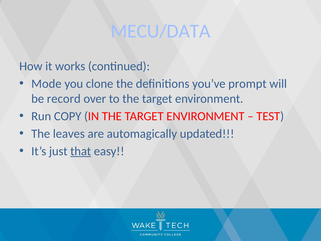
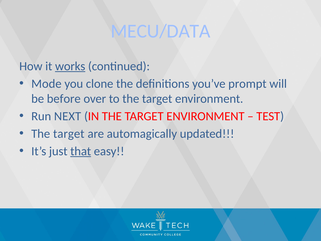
works underline: none -> present
record: record -> before
COPY: COPY -> NEXT
leaves at (69, 134): leaves -> target
